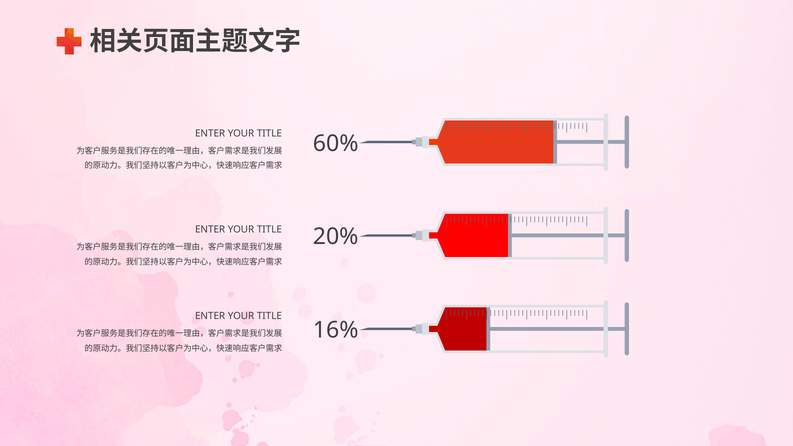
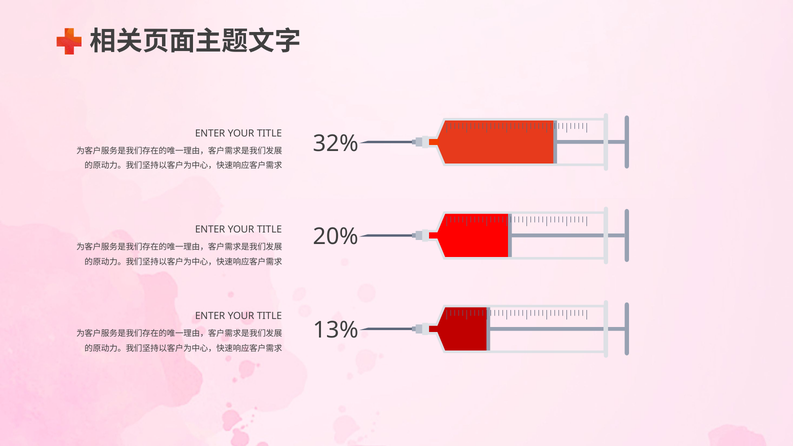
60%: 60% -> 32%
16%: 16% -> 13%
